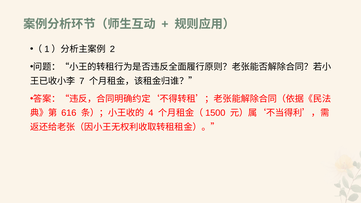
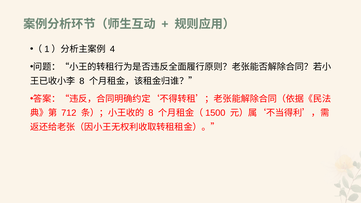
2: 2 -> 4
7 at (82, 81): 7 -> 8
616: 616 -> 712
4 at (151, 113): 4 -> 8
